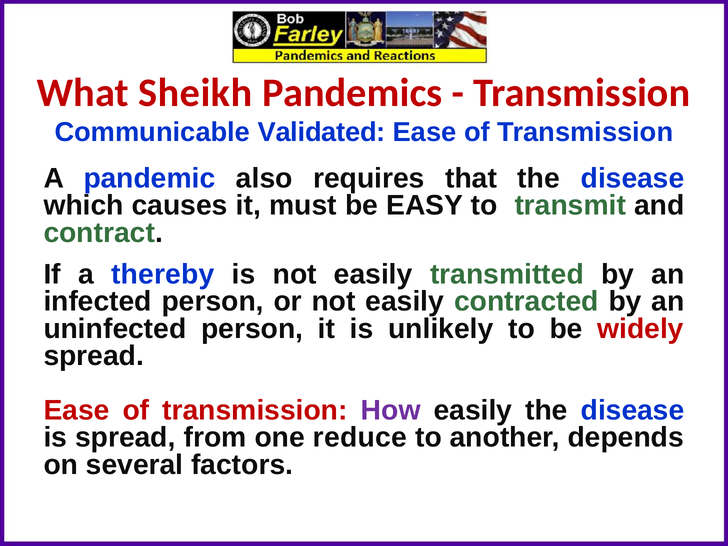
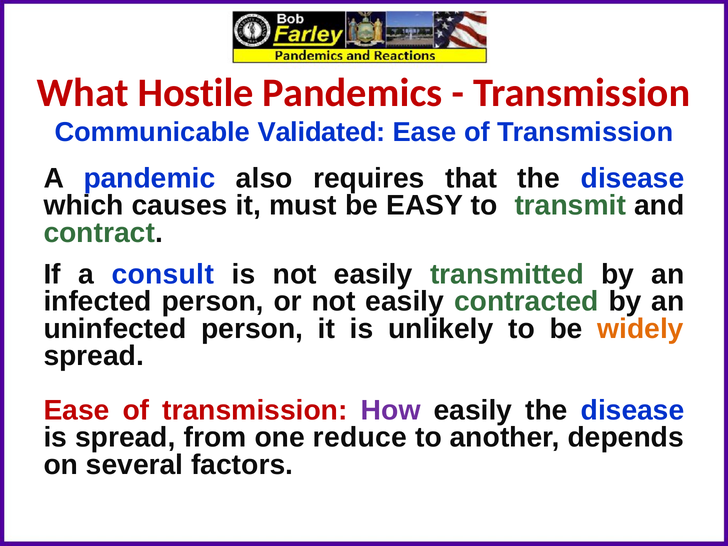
Sheikh: Sheikh -> Hostile
thereby: thereby -> consult
widely colour: red -> orange
